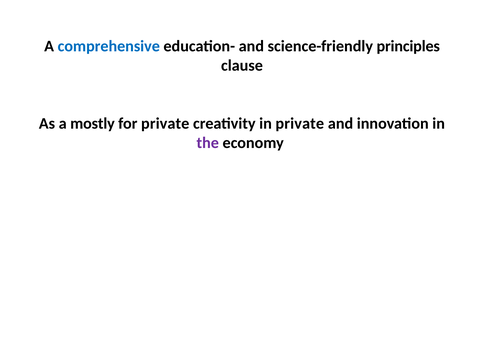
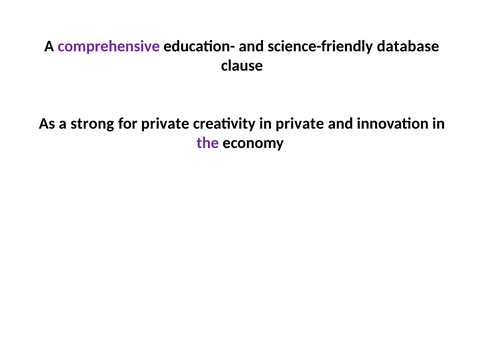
comprehensive colour: blue -> purple
principles: principles -> database
mostly: mostly -> strong
